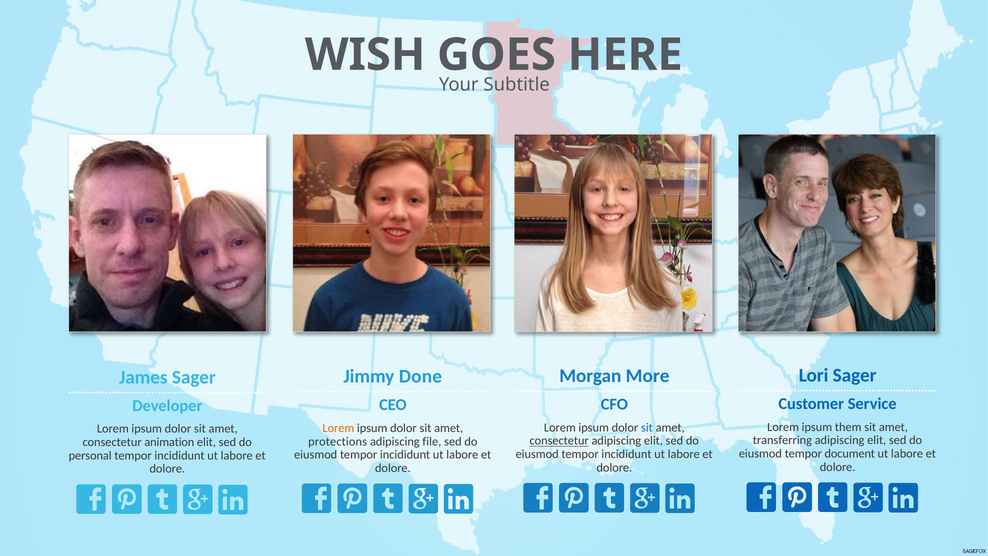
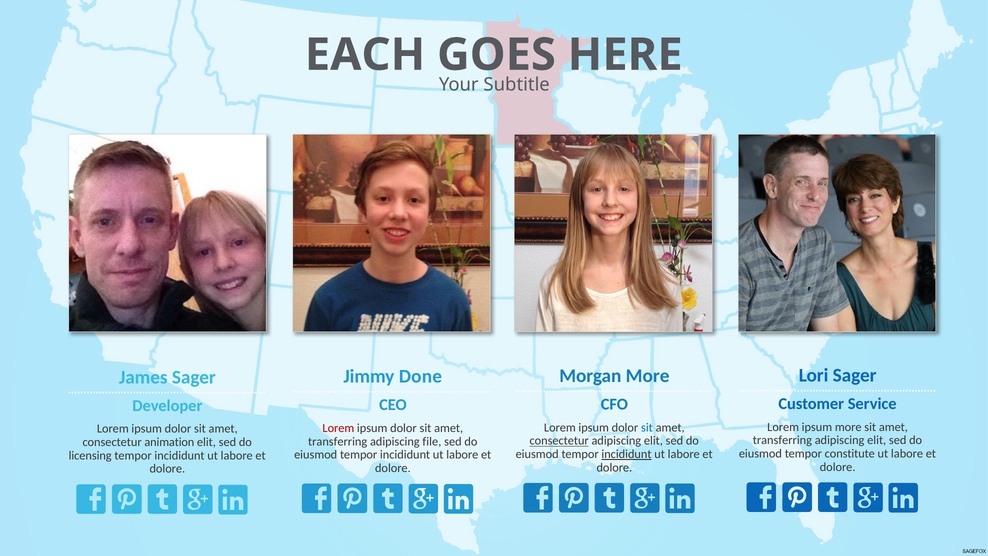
WISH: WISH -> EACH
ipsum them: them -> more
Lorem at (338, 428) colour: orange -> red
protections at (338, 441): protections -> transferring
document: document -> constitute
incididunt at (626, 454) underline: none -> present
personal: personal -> licensing
